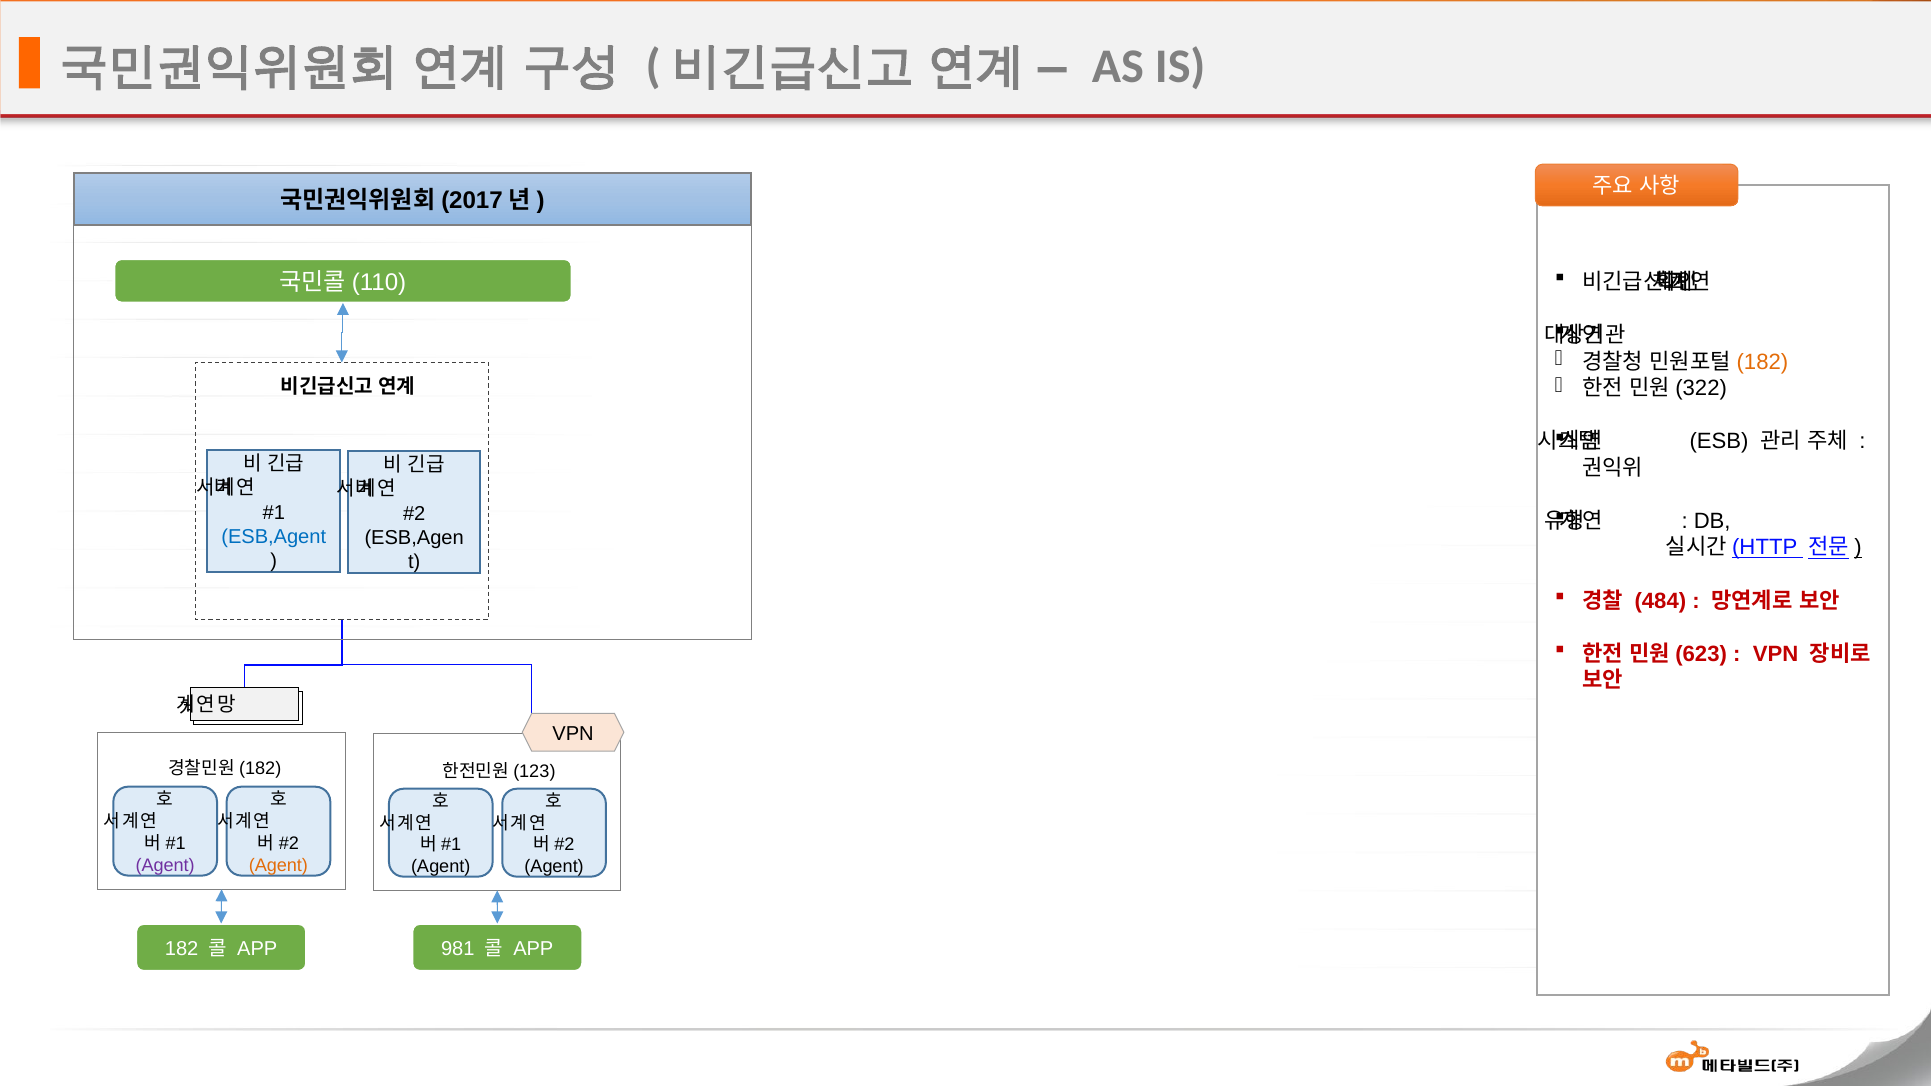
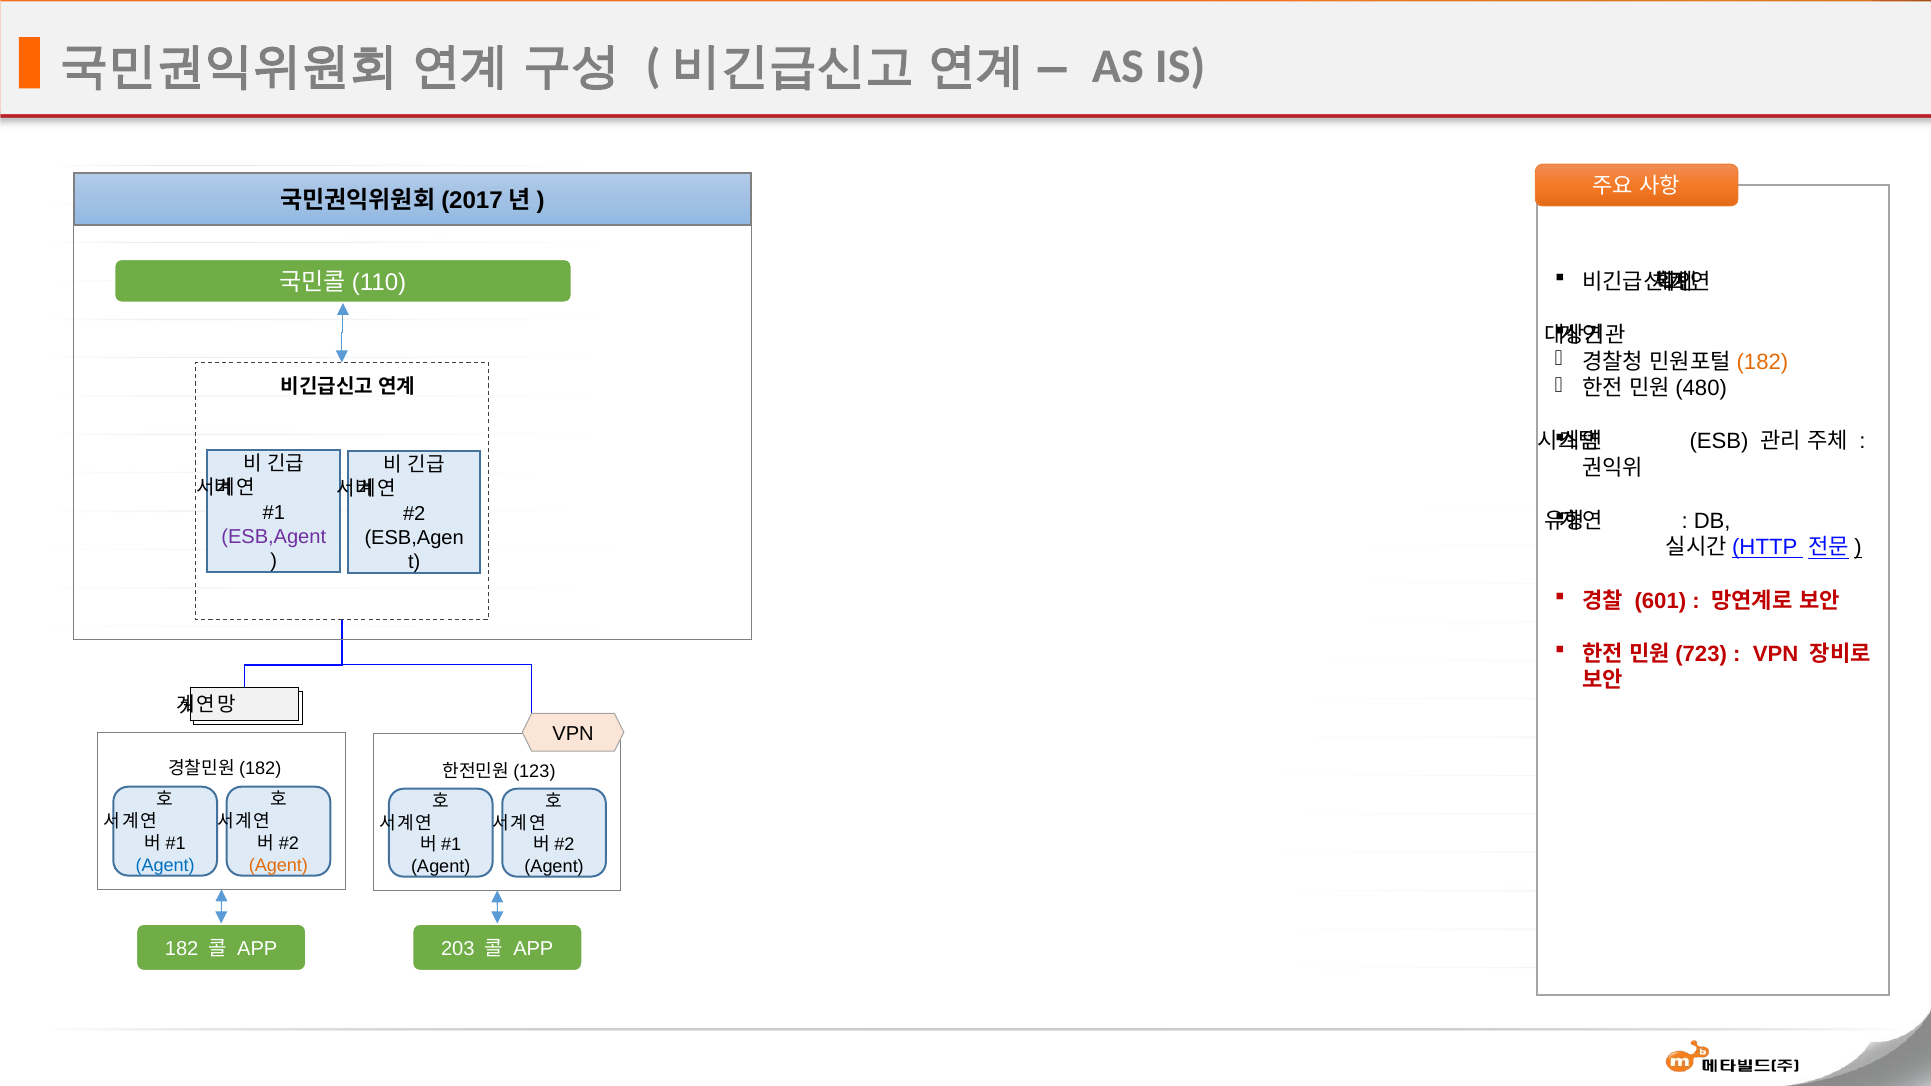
322: 322 -> 480
ESB,Agent colour: blue -> purple
484: 484 -> 601
623: 623 -> 723
Agent at (165, 865) colour: purple -> blue
981: 981 -> 203
